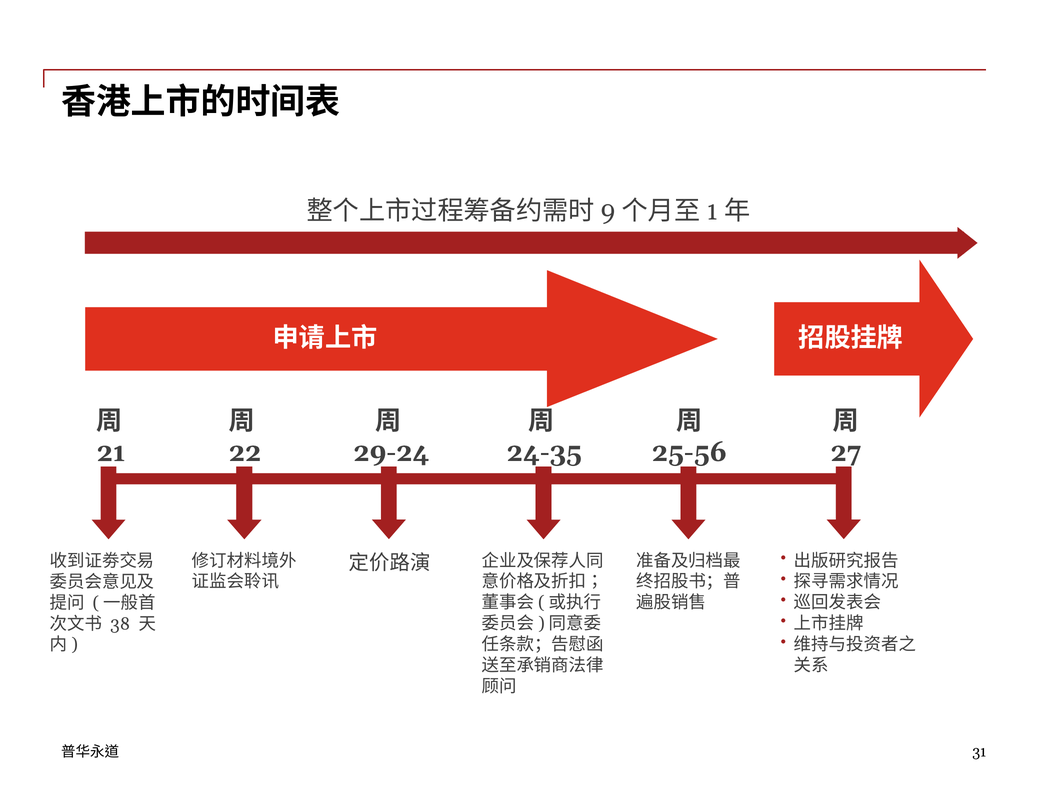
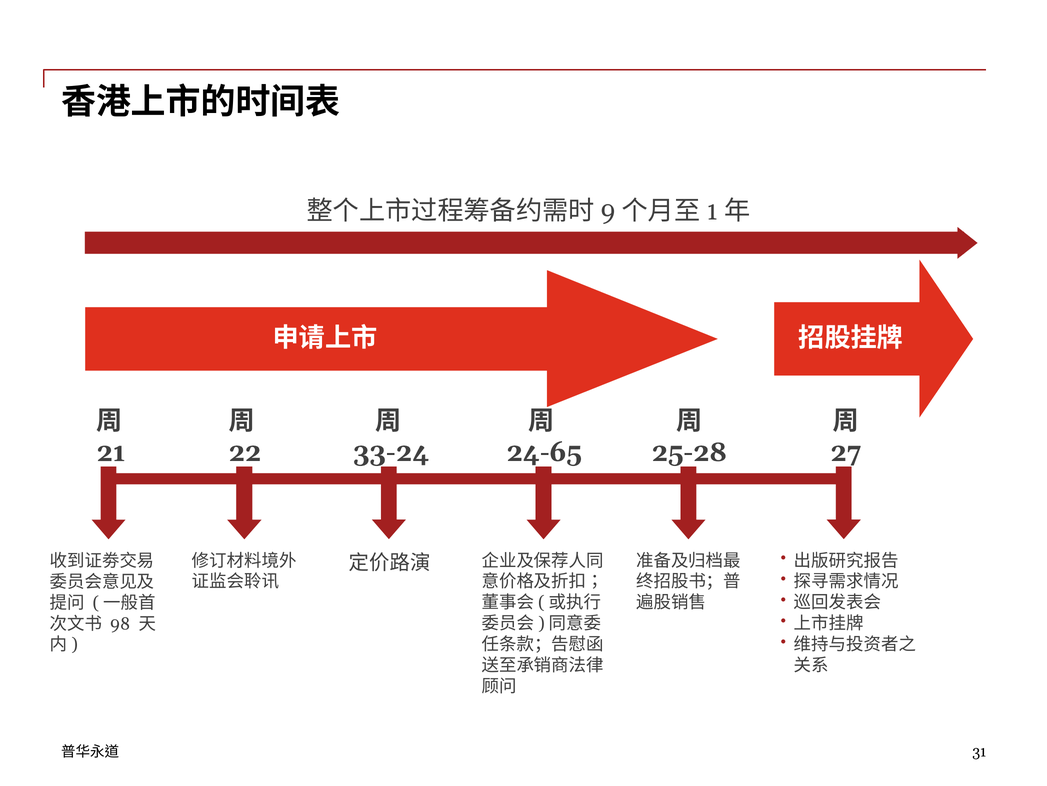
29-24: 29-24 -> 33-24
24-35: 24-35 -> 24-65
25-56: 25-56 -> 25-28
38: 38 -> 98
